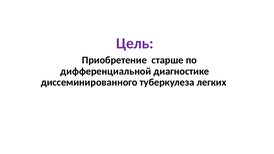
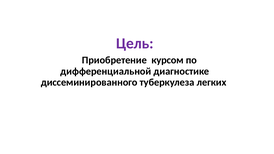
старше: старше -> курсом
